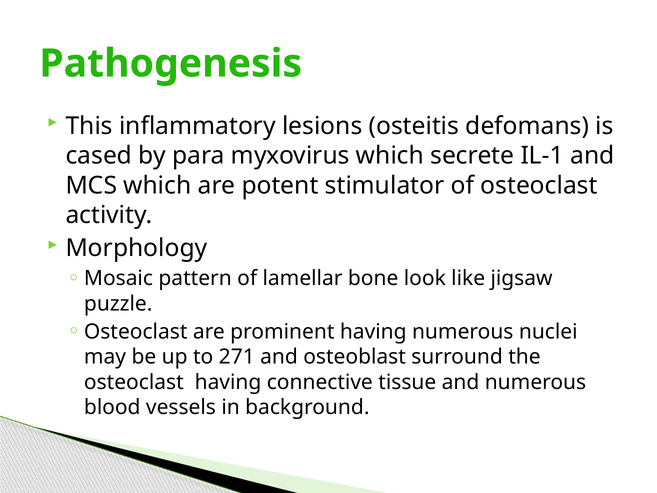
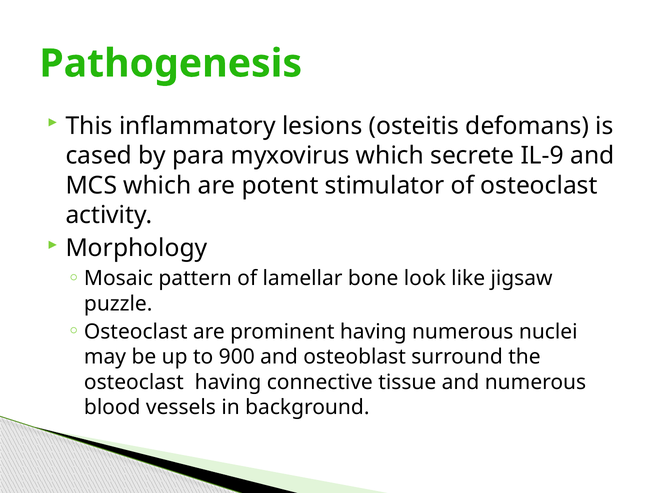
IL-1: IL-1 -> IL-9
271: 271 -> 900
